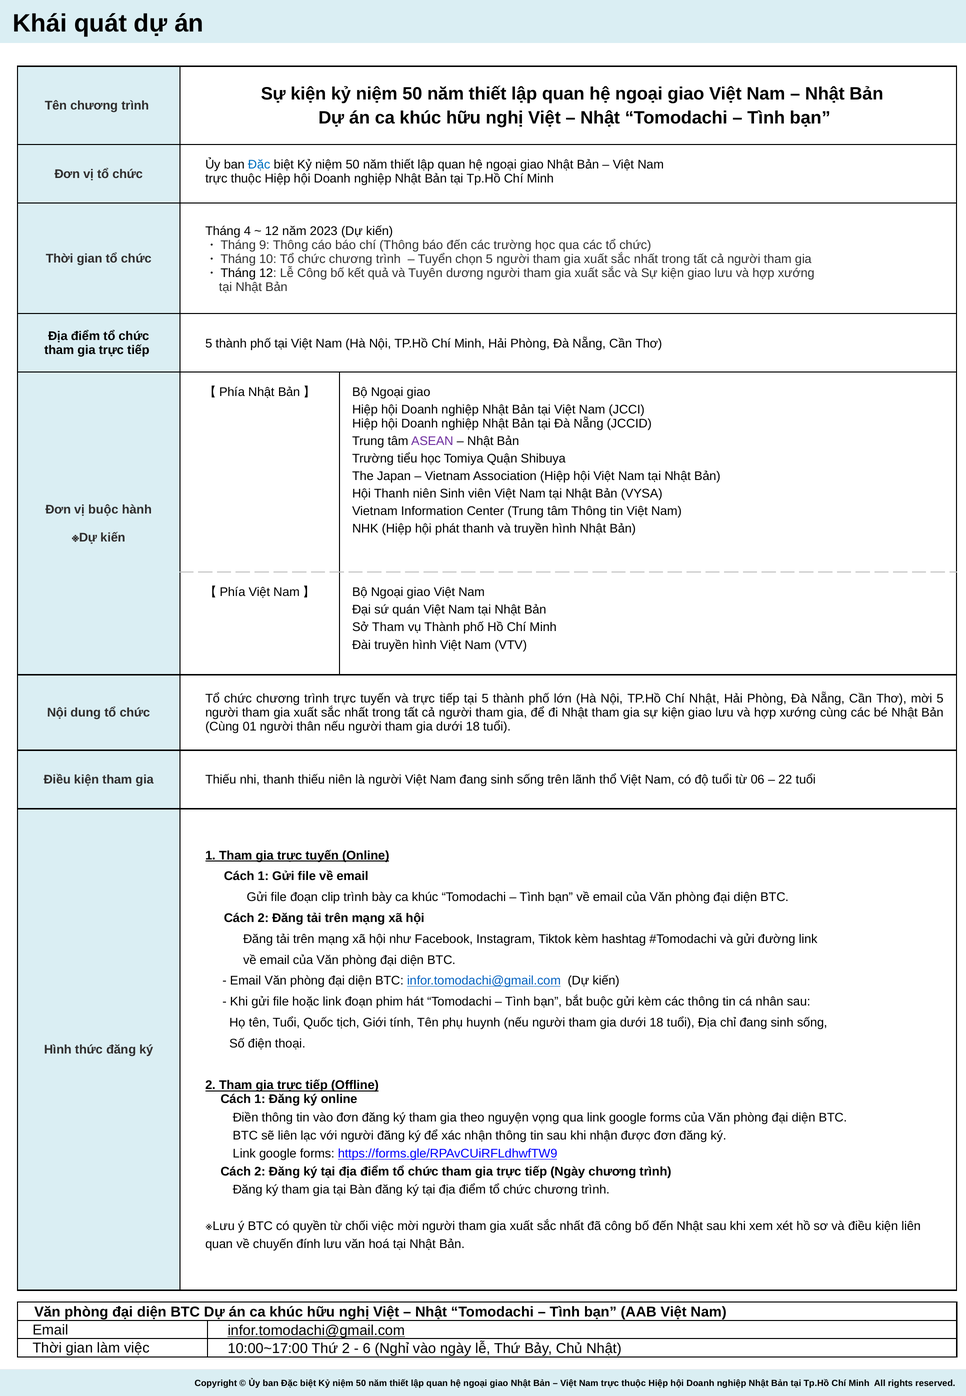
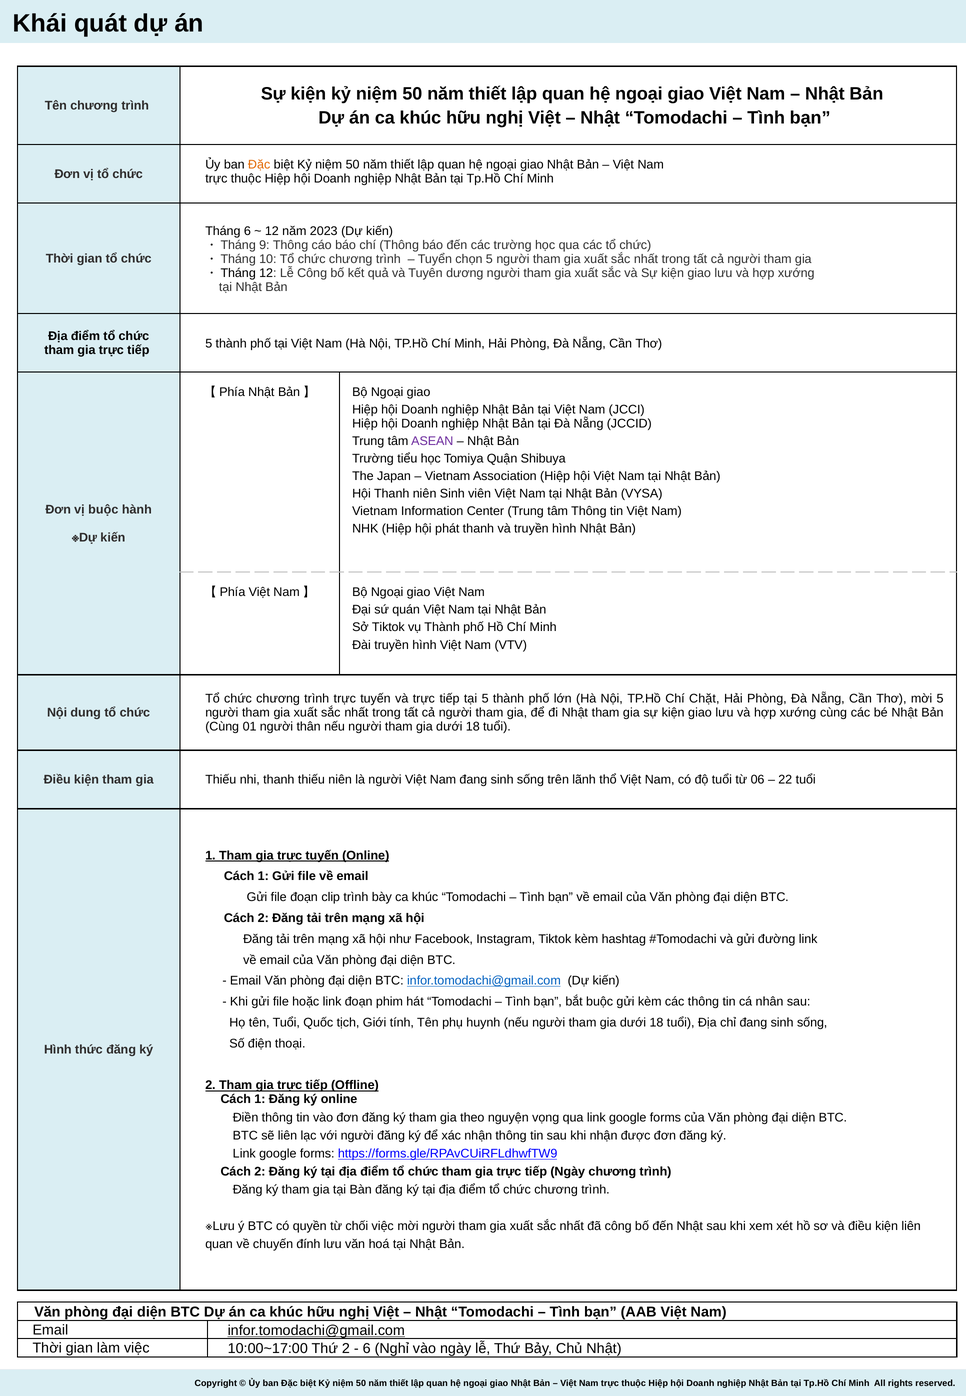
Đặc at (259, 164) colour: blue -> orange
Tháng 4: 4 -> 6
Sở Tham: Tham -> Tiktok
Chí Nhật: Nhật -> Chặt
